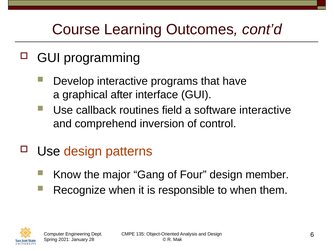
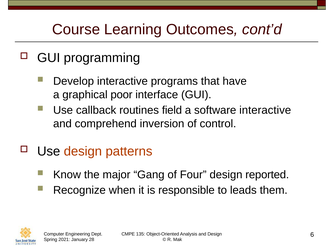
after: after -> poor
member: member -> reported
to when: when -> leads
